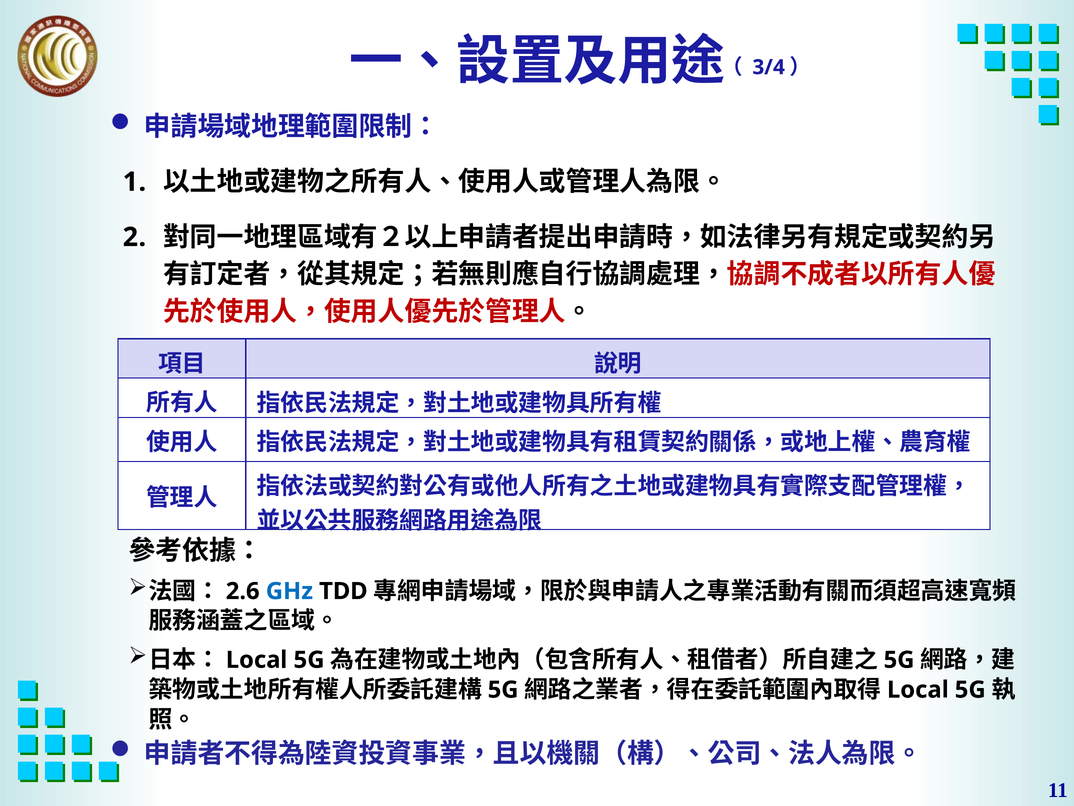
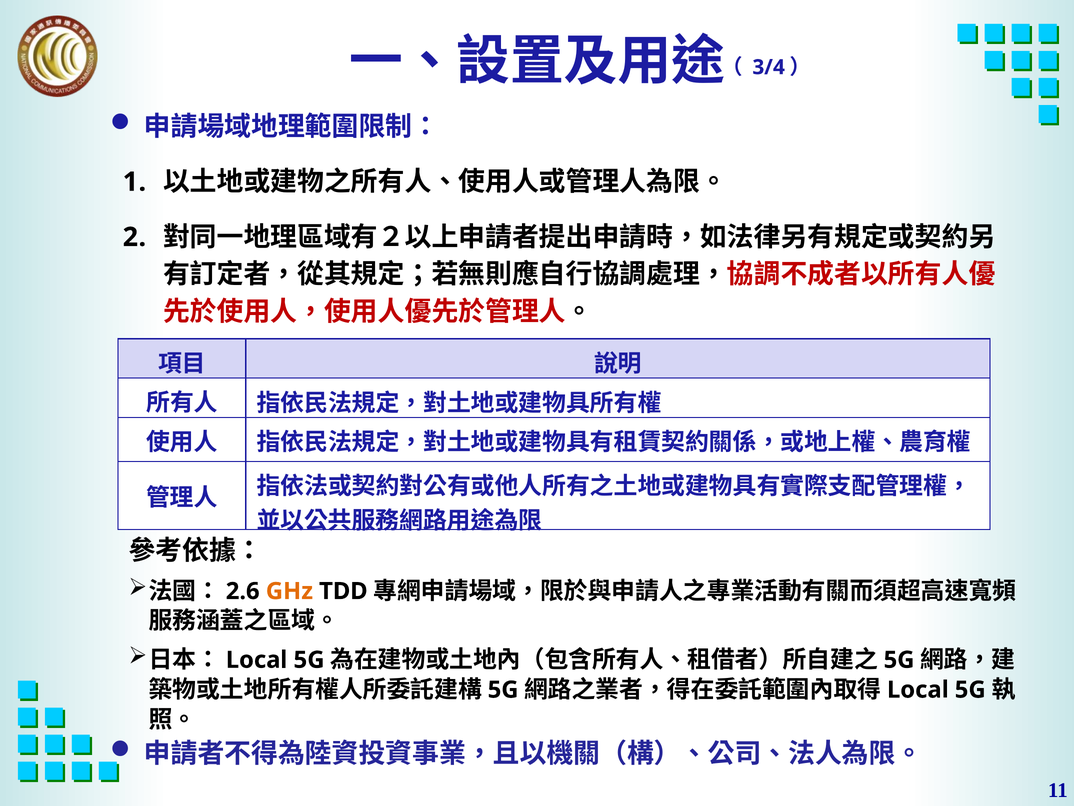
GHz colour: blue -> orange
